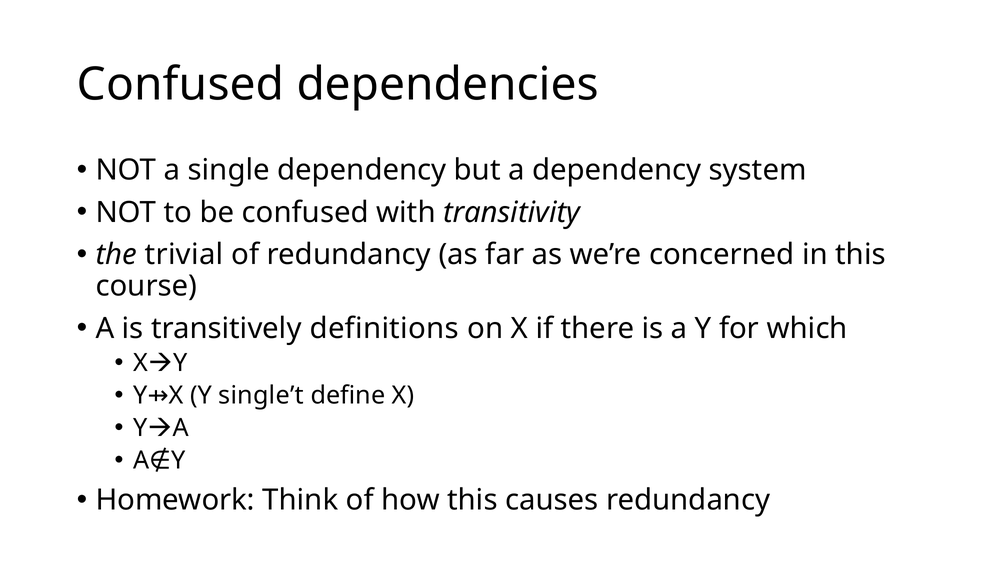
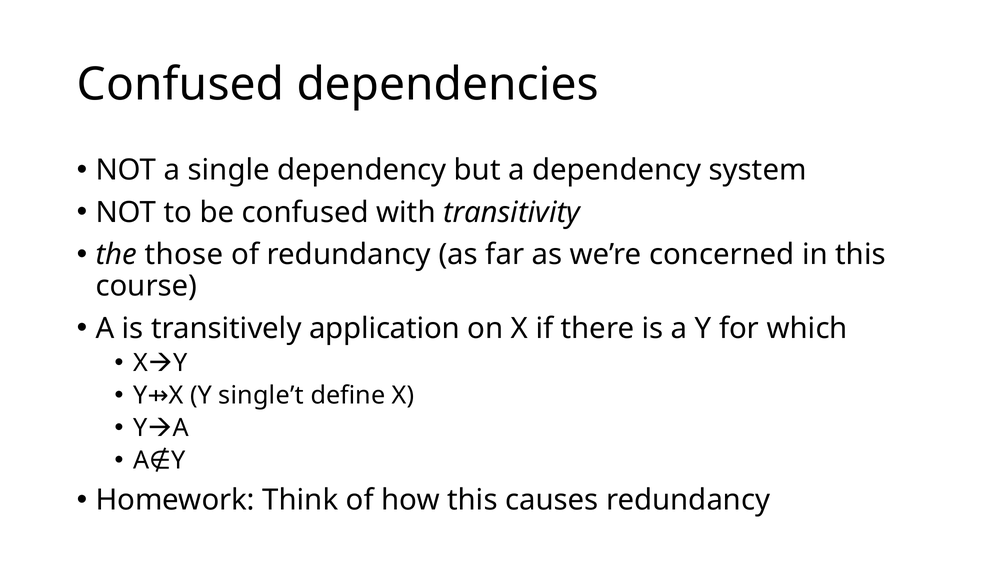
trivial: trivial -> those
definitions: definitions -> application
